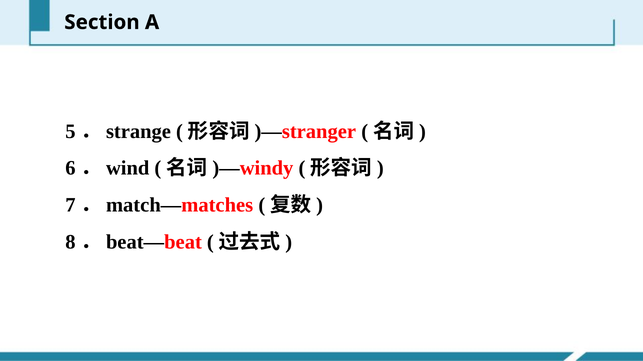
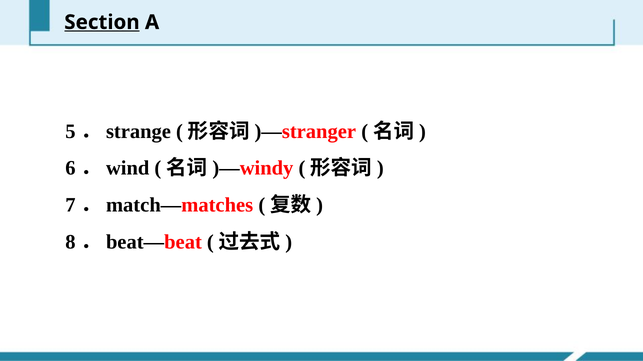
Section underline: none -> present
